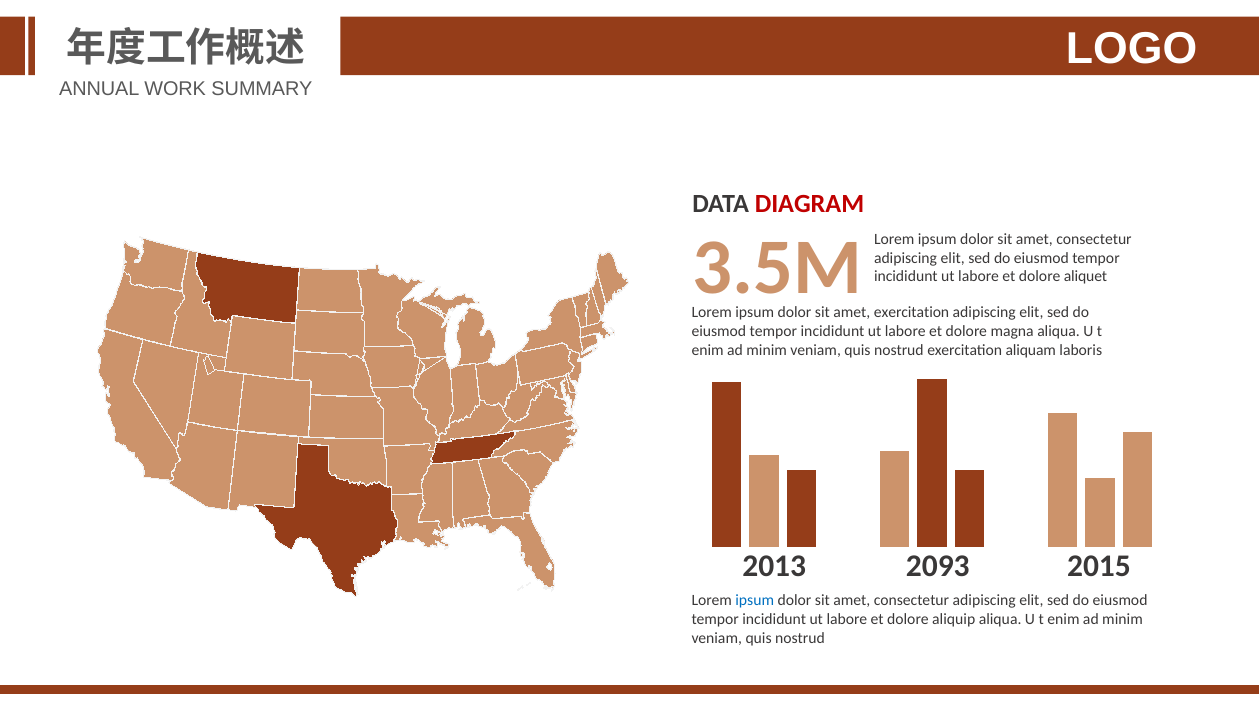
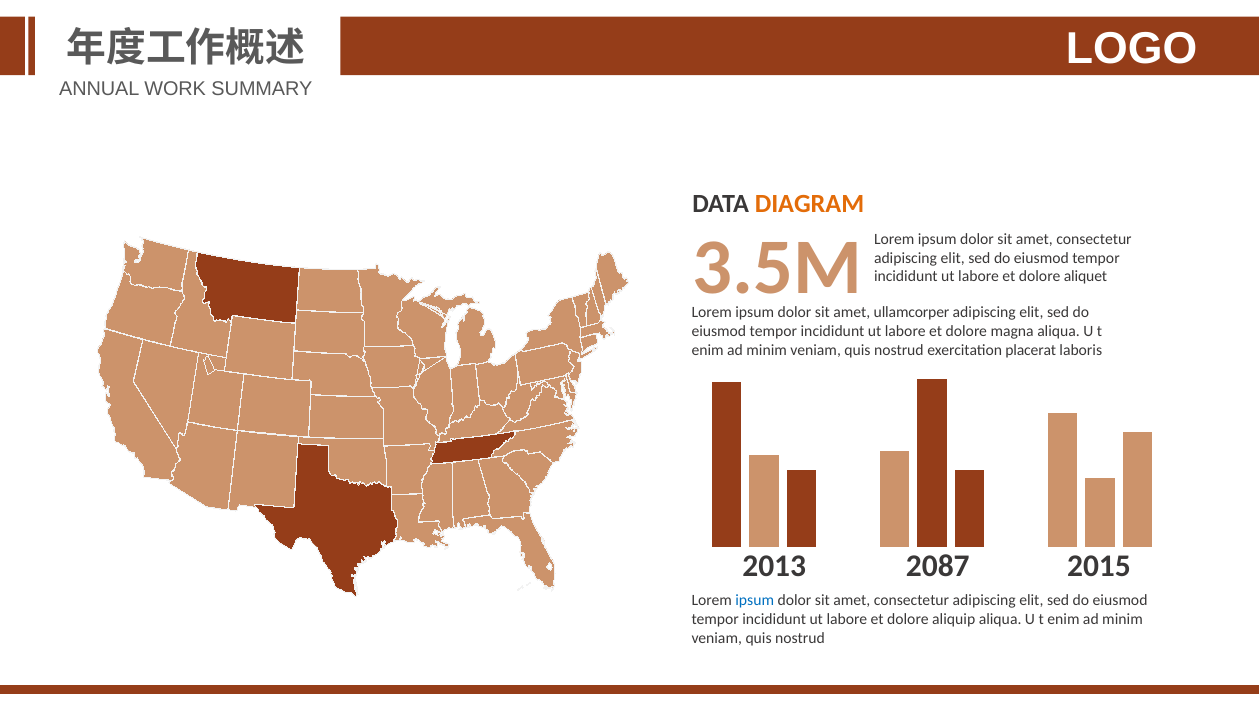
DIAGRAM colour: red -> orange
exercitation at (912, 313): exercitation -> ullamcorper
aliquam: aliquam -> placerat
2093: 2093 -> 2087
